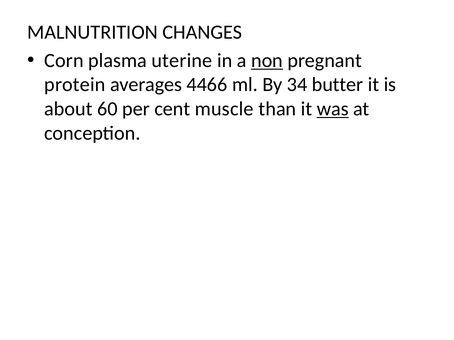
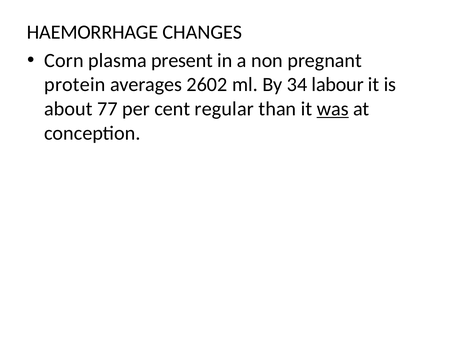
MALNUTRITION: MALNUTRITION -> HAEMORRHAGE
uterine: uterine -> present
non underline: present -> none
4466: 4466 -> 2602
butter: butter -> labour
60: 60 -> 77
muscle: muscle -> regular
